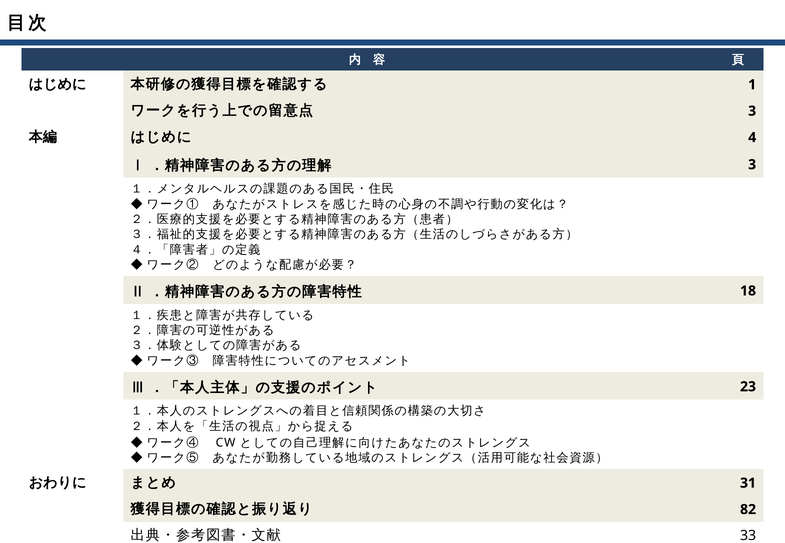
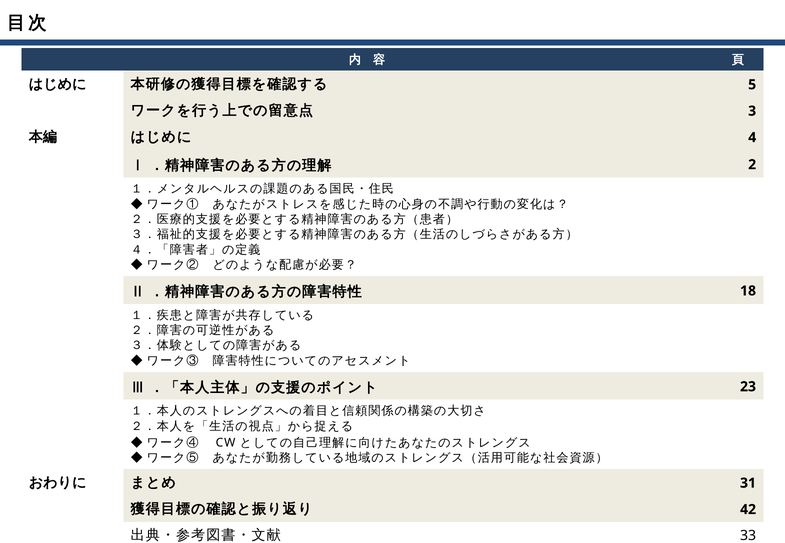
1: 1 -> 5
3 at (752, 165): 3 -> 2
82: 82 -> 42
